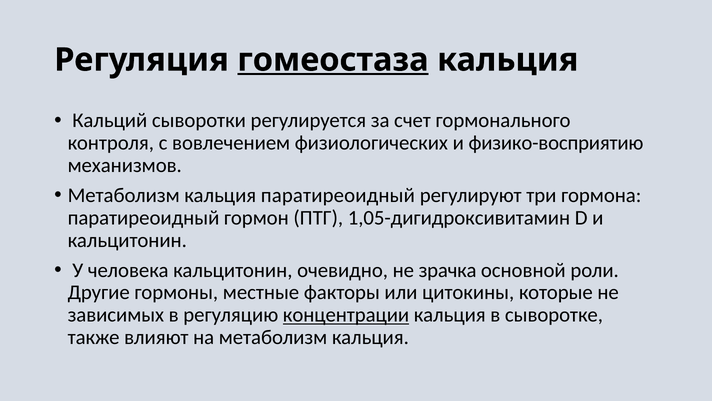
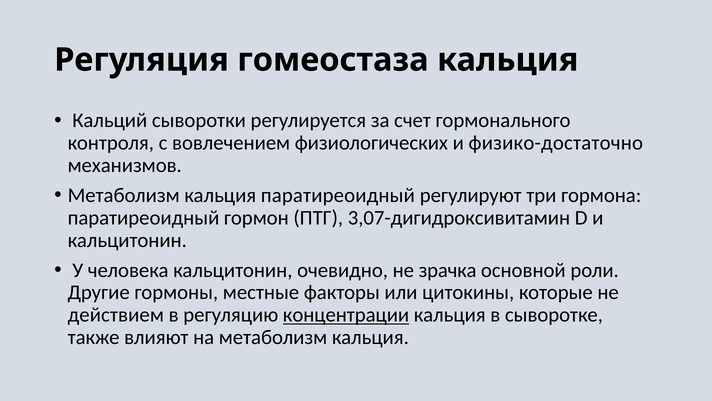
гомеостаза underline: present -> none
физико-восприятию: физико-восприятию -> физико-достаточно
1,05-дигидроксивитамин: 1,05-дигидроксивитамин -> 3,07-дигидроксивитамин
зависимых: зависимых -> действием
